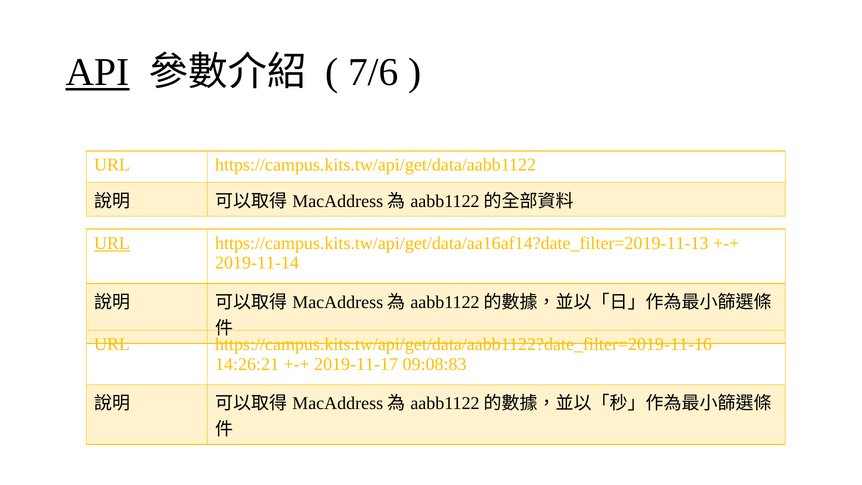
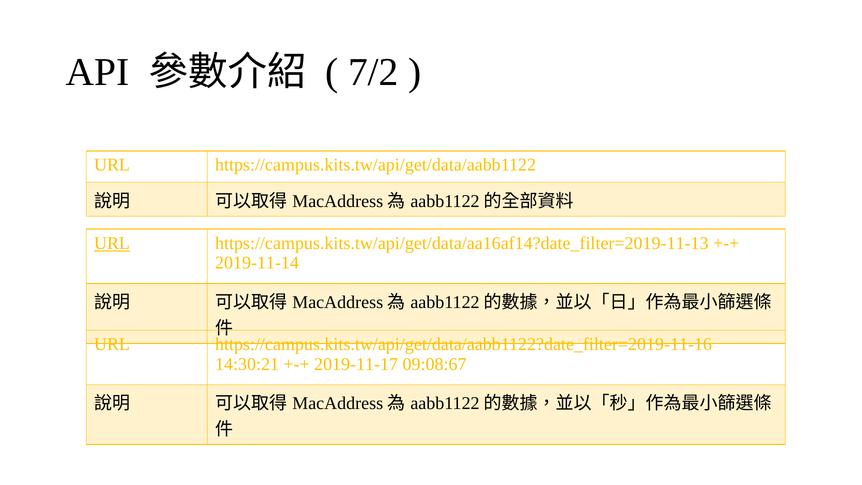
API underline: present -> none
7/6: 7/6 -> 7/2
14:26:21: 14:26:21 -> 14:30:21
09:08:83: 09:08:83 -> 09:08:67
